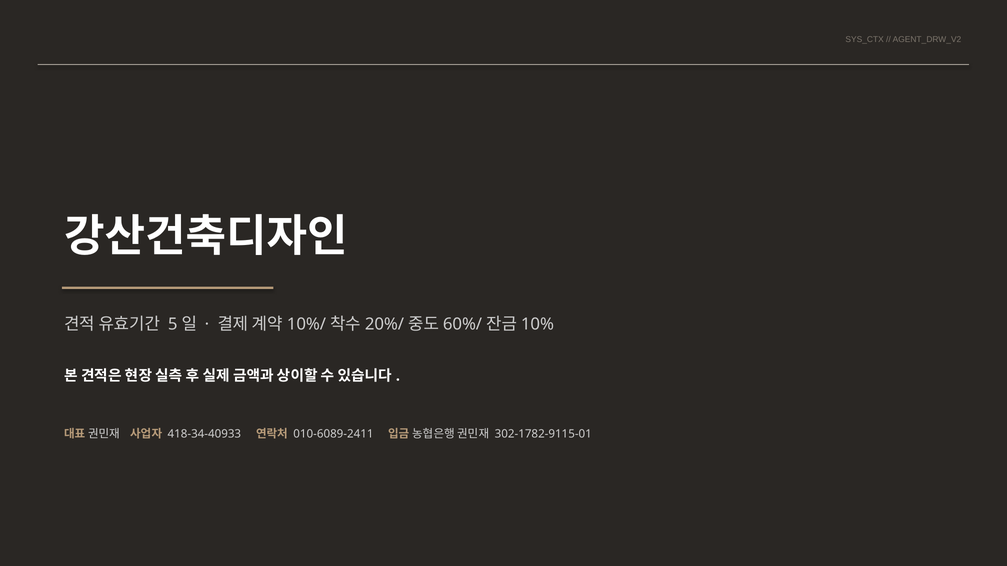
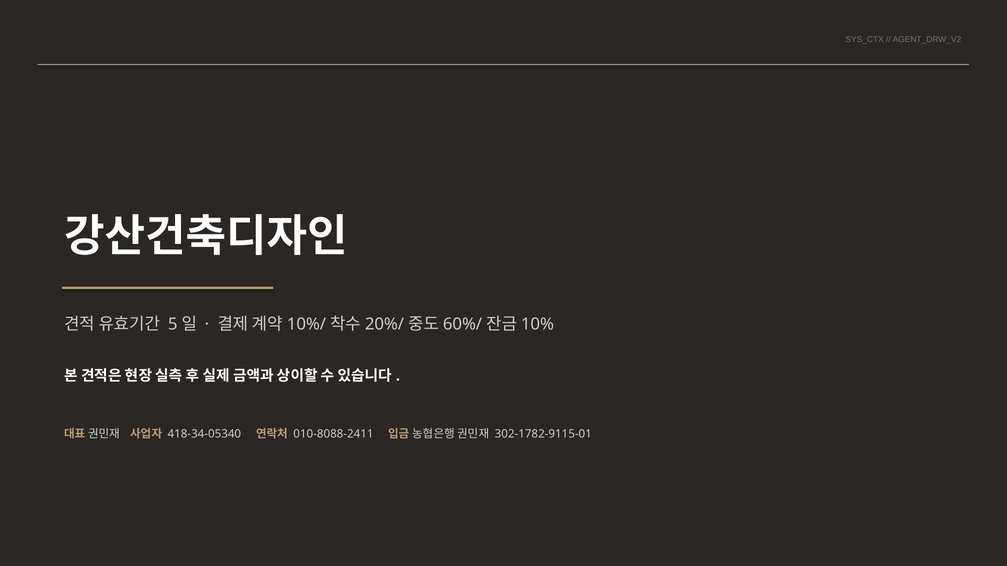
418-34-40933: 418-34-40933 -> 418-34-05340
010-6089-2411: 010-6089-2411 -> 010-8088-2411
